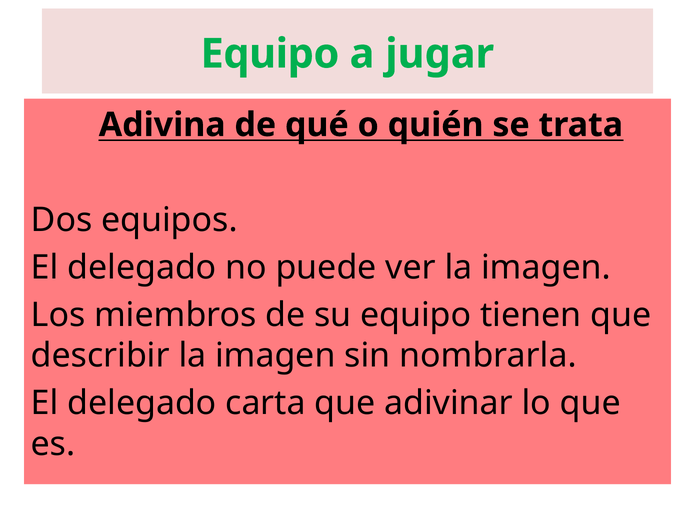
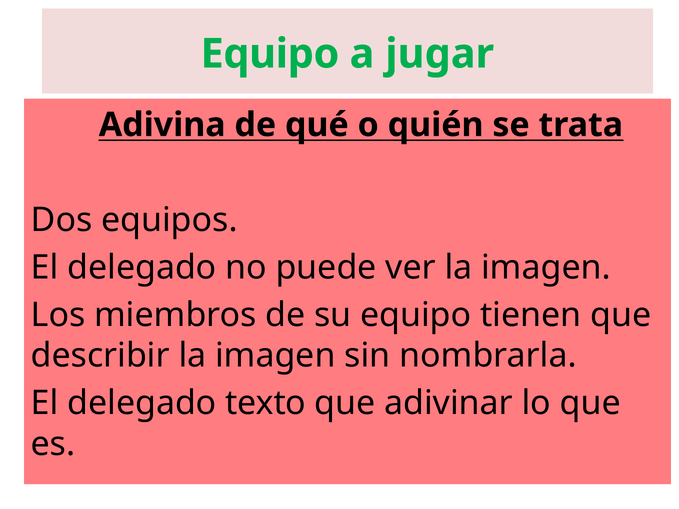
carta: carta -> texto
